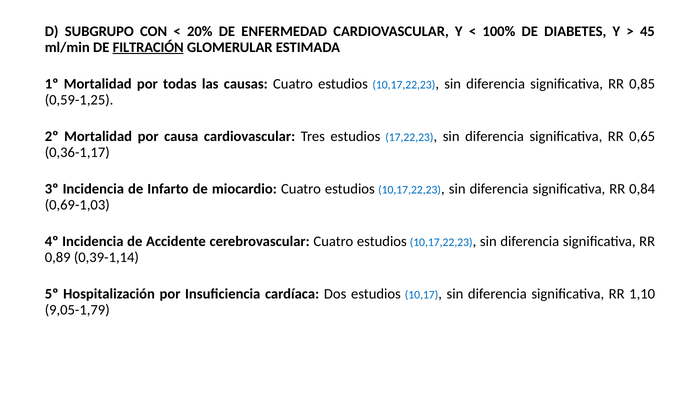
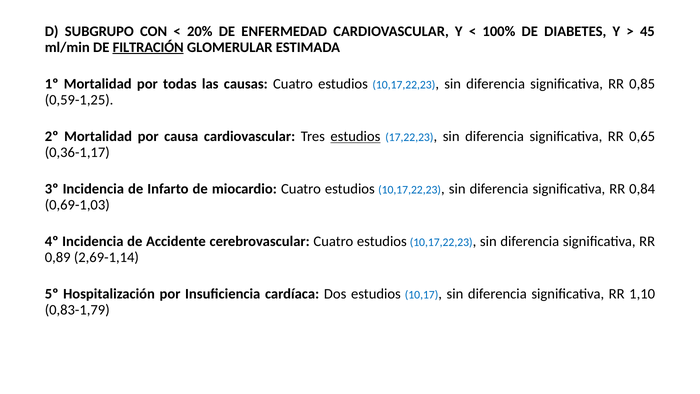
estudios at (355, 136) underline: none -> present
0,39-1,14: 0,39-1,14 -> 2,69-1,14
9,05-1,79: 9,05-1,79 -> 0,83-1,79
